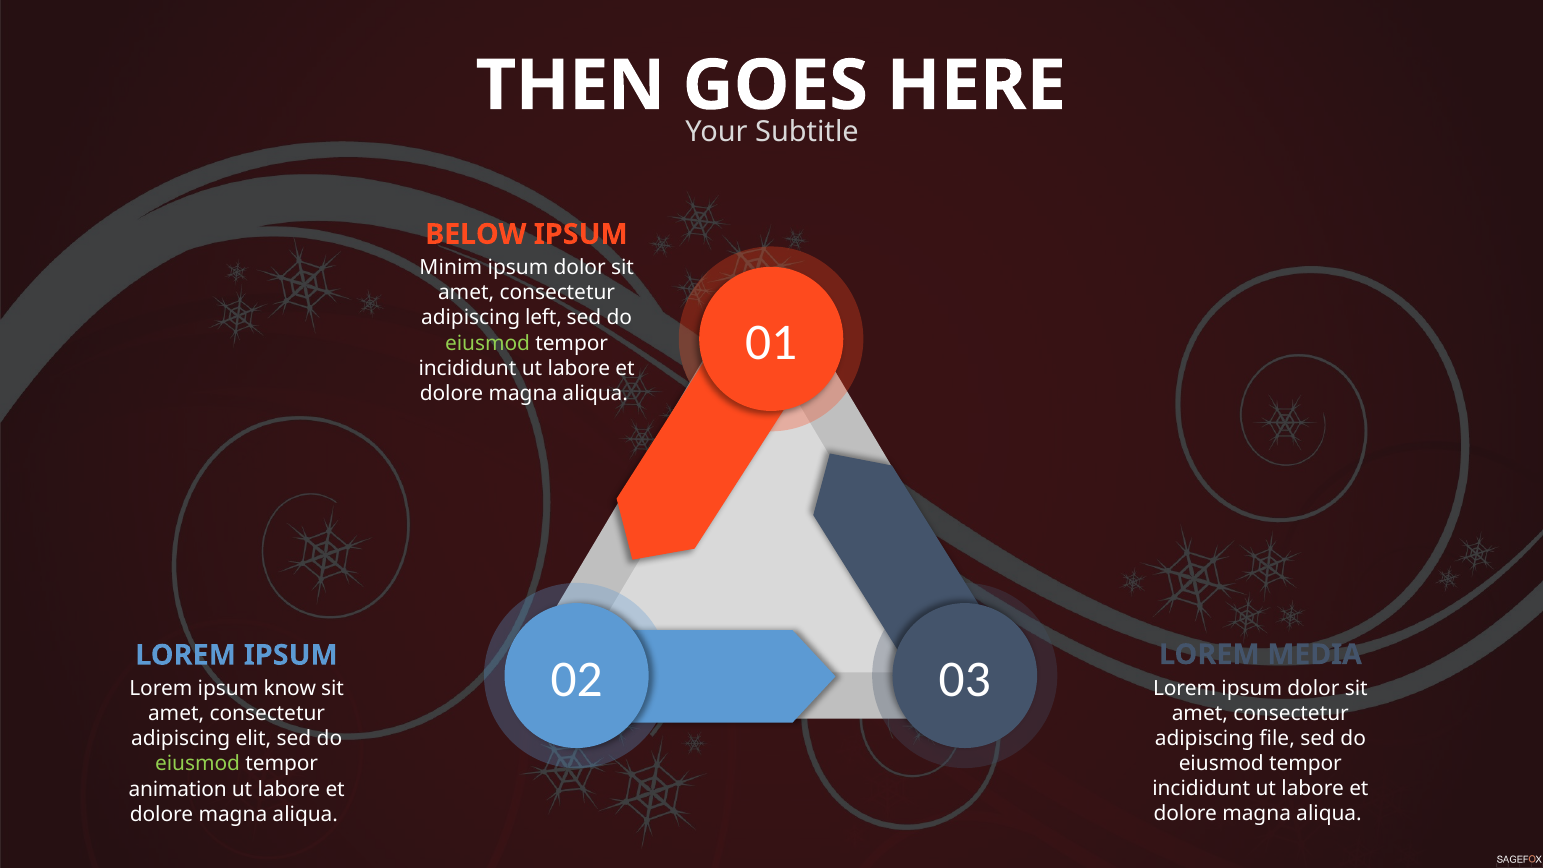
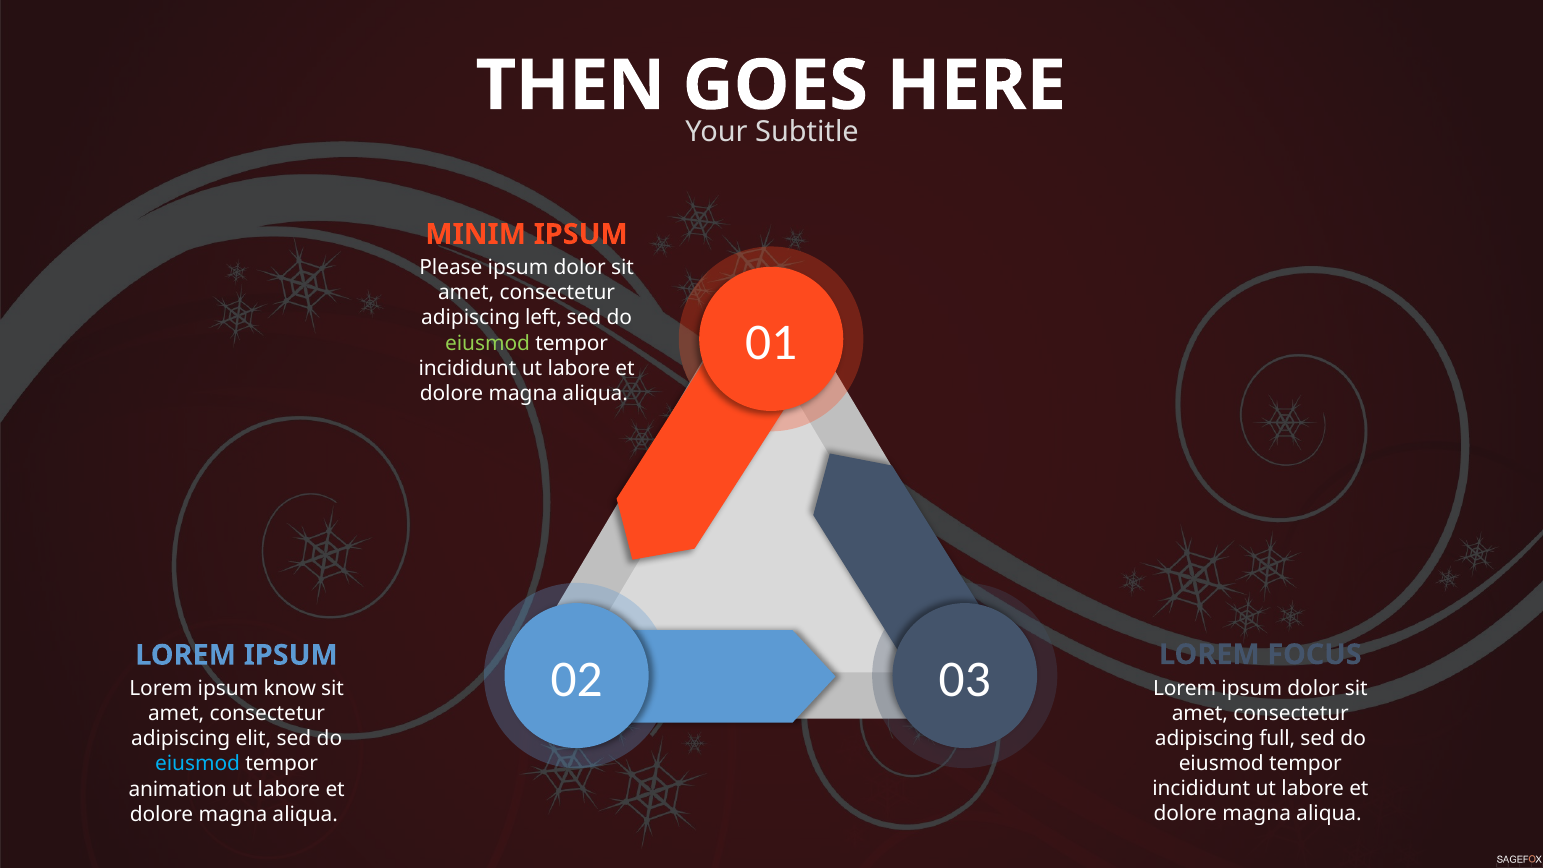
BELOW: BELOW -> MINIM
Minim: Minim -> Please
MEDIA: MEDIA -> FOCUS
file: file -> full
eiusmod at (198, 764) colour: light green -> light blue
